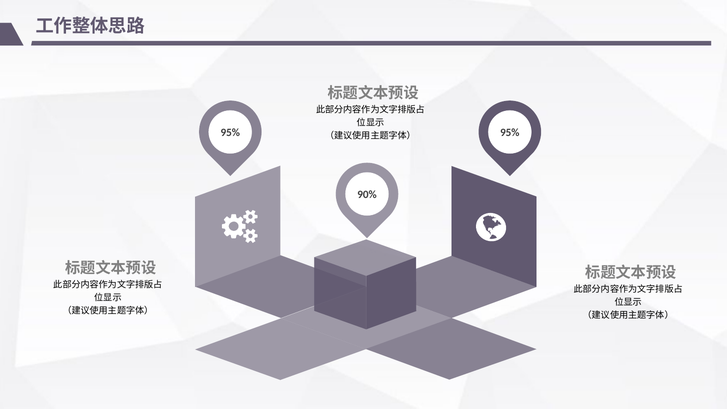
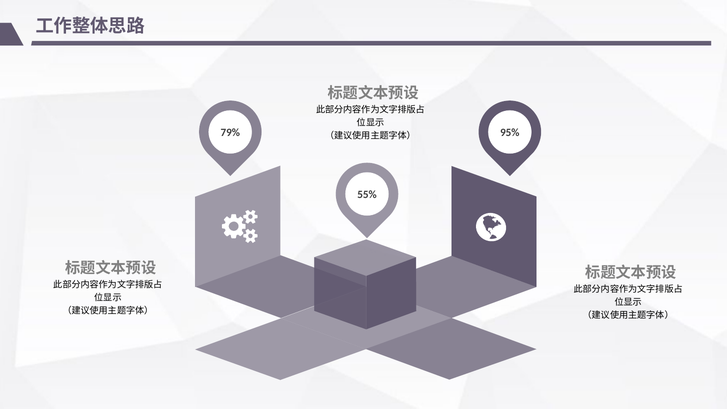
95% at (230, 133): 95% -> 79%
90%: 90% -> 55%
